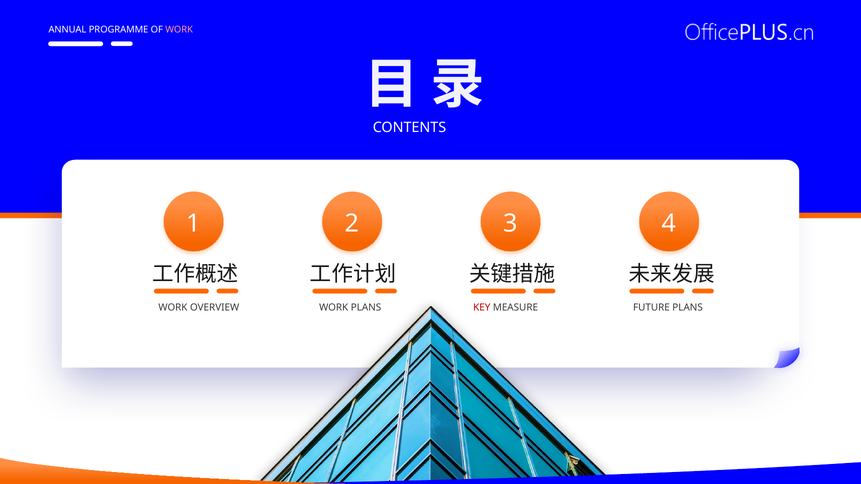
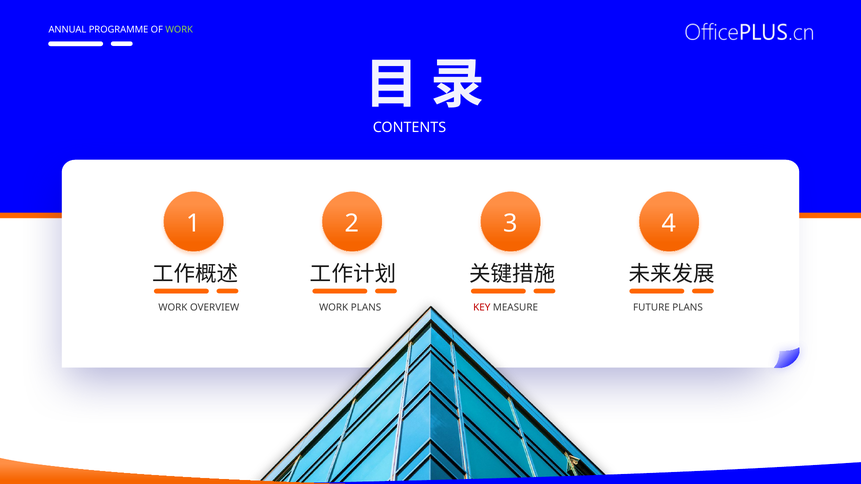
WORK at (179, 30) colour: pink -> light green
